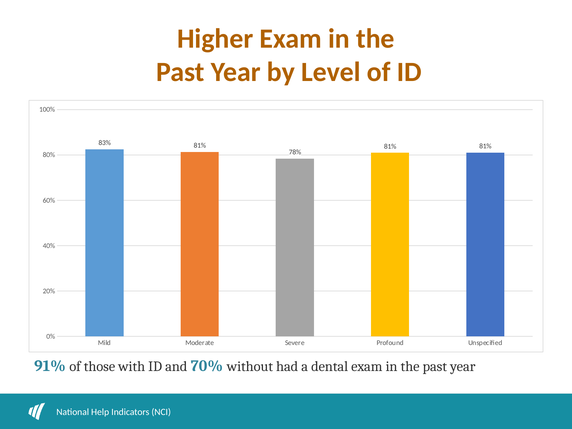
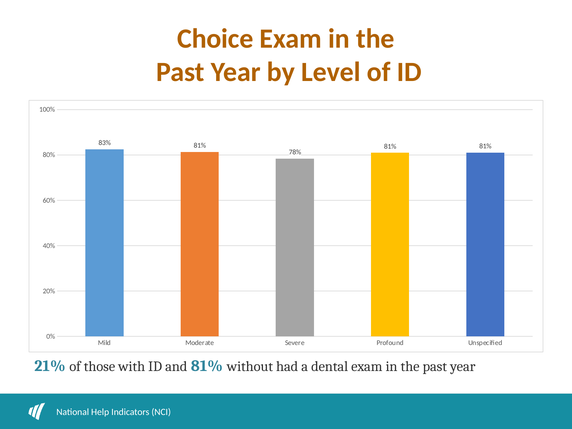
Higher: Higher -> Choice
91%: 91% -> 21%
and 70%: 70% -> 81%
